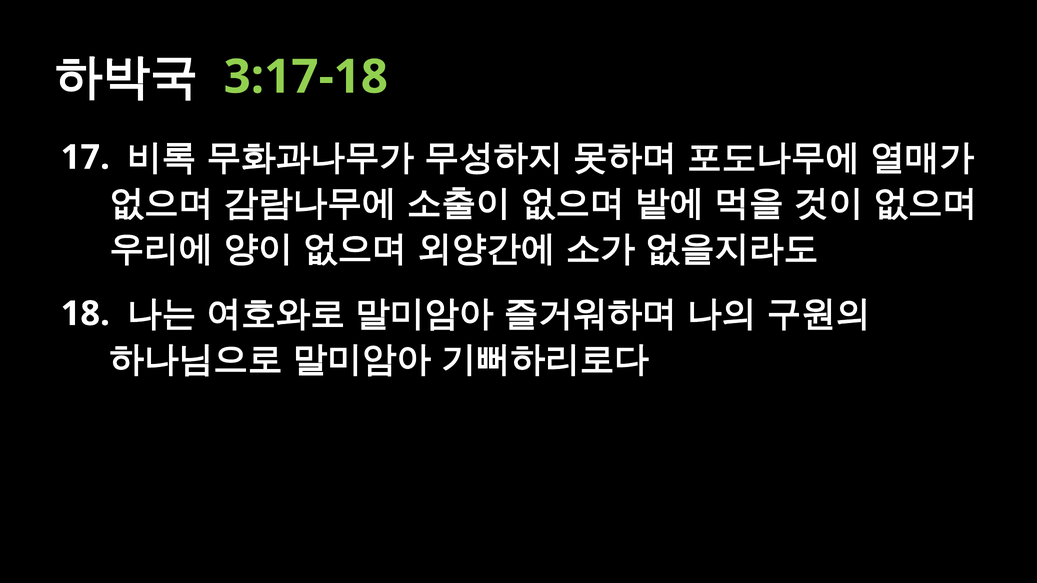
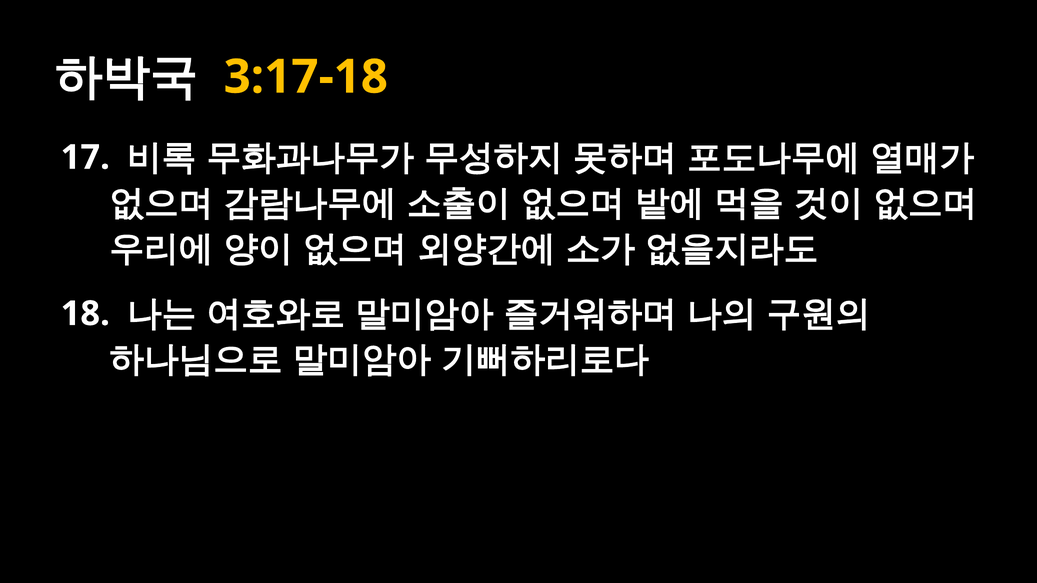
3:17-18 colour: light green -> yellow
